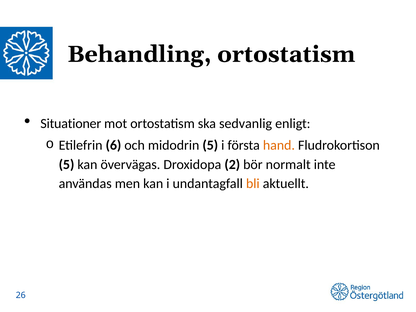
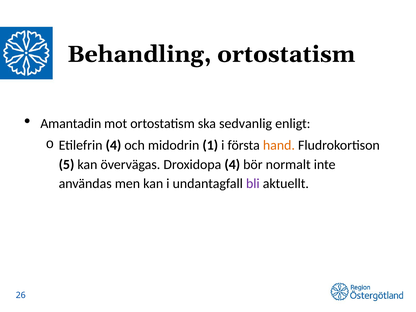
Situationer: Situationer -> Amantadin
Etilefrin 6: 6 -> 4
midodrin 5: 5 -> 1
Droxidopa 2: 2 -> 4
bli colour: orange -> purple
